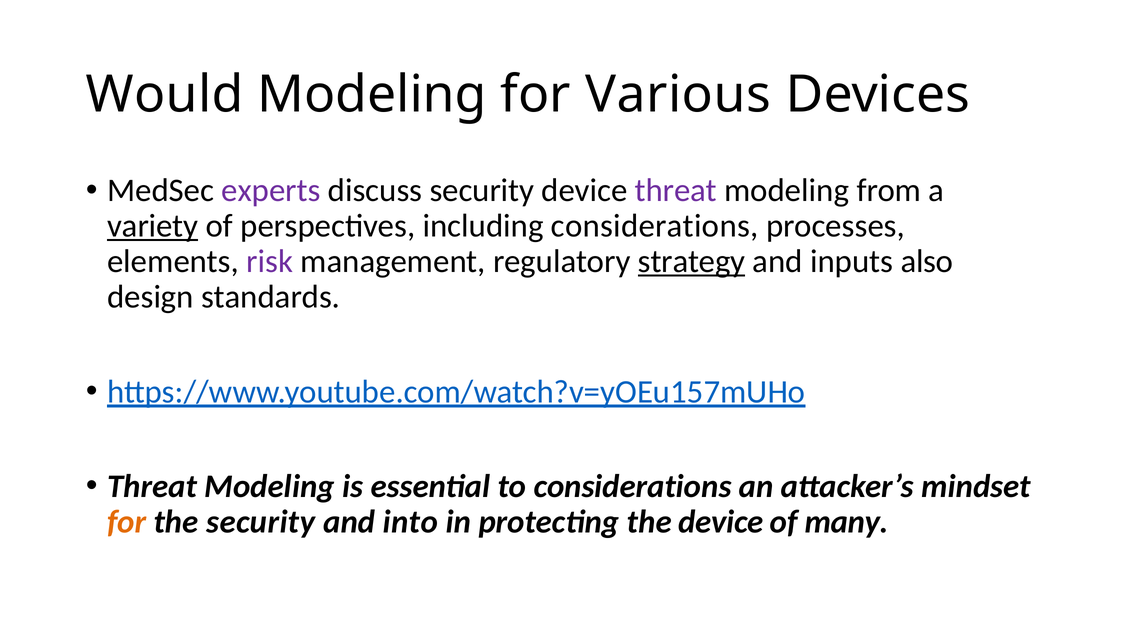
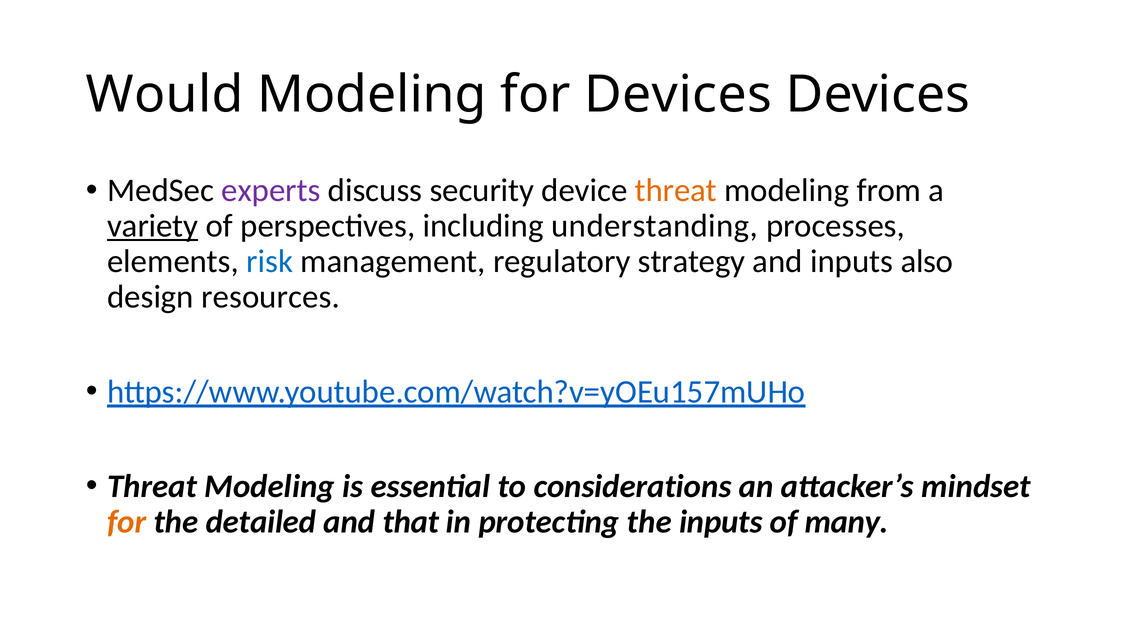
for Various: Various -> Devices
threat at (676, 191) colour: purple -> orange
including considerations: considerations -> understanding
risk colour: purple -> blue
strategy underline: present -> none
standards: standards -> resources
the security: security -> detailed
into: into -> that
the device: device -> inputs
